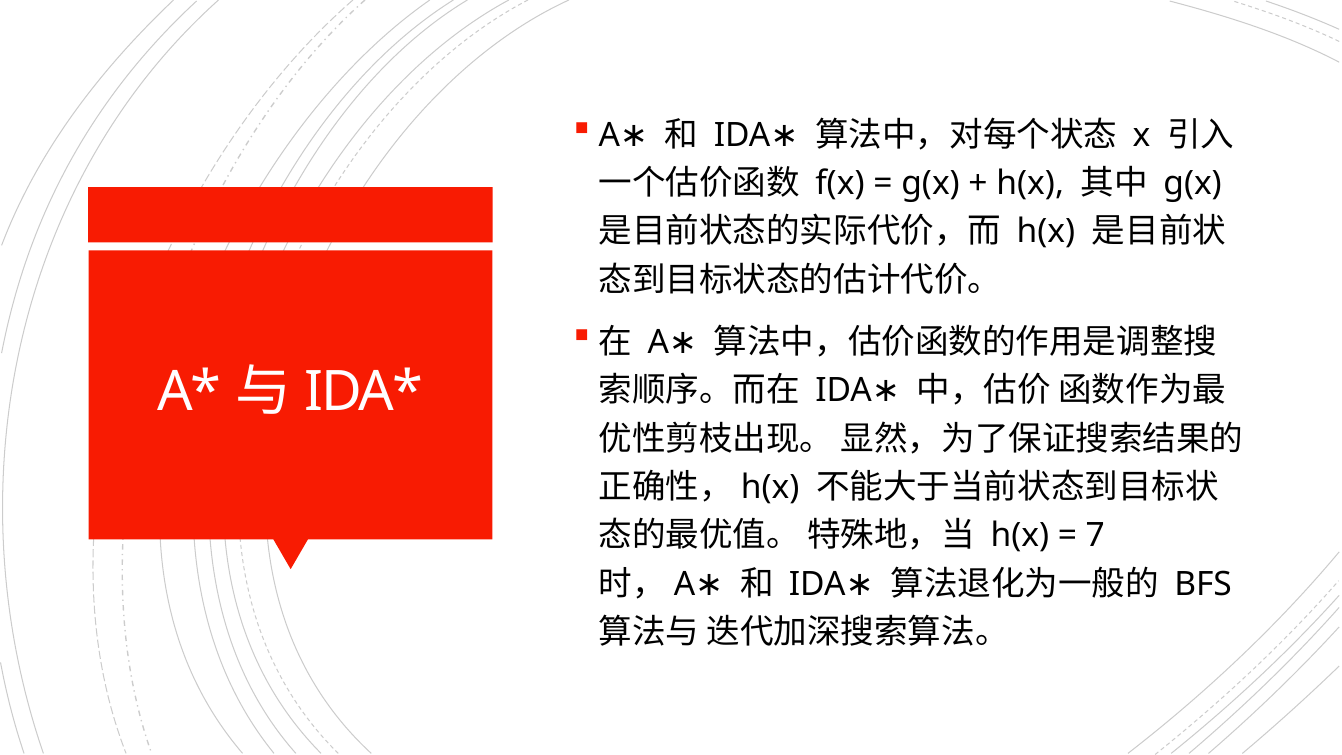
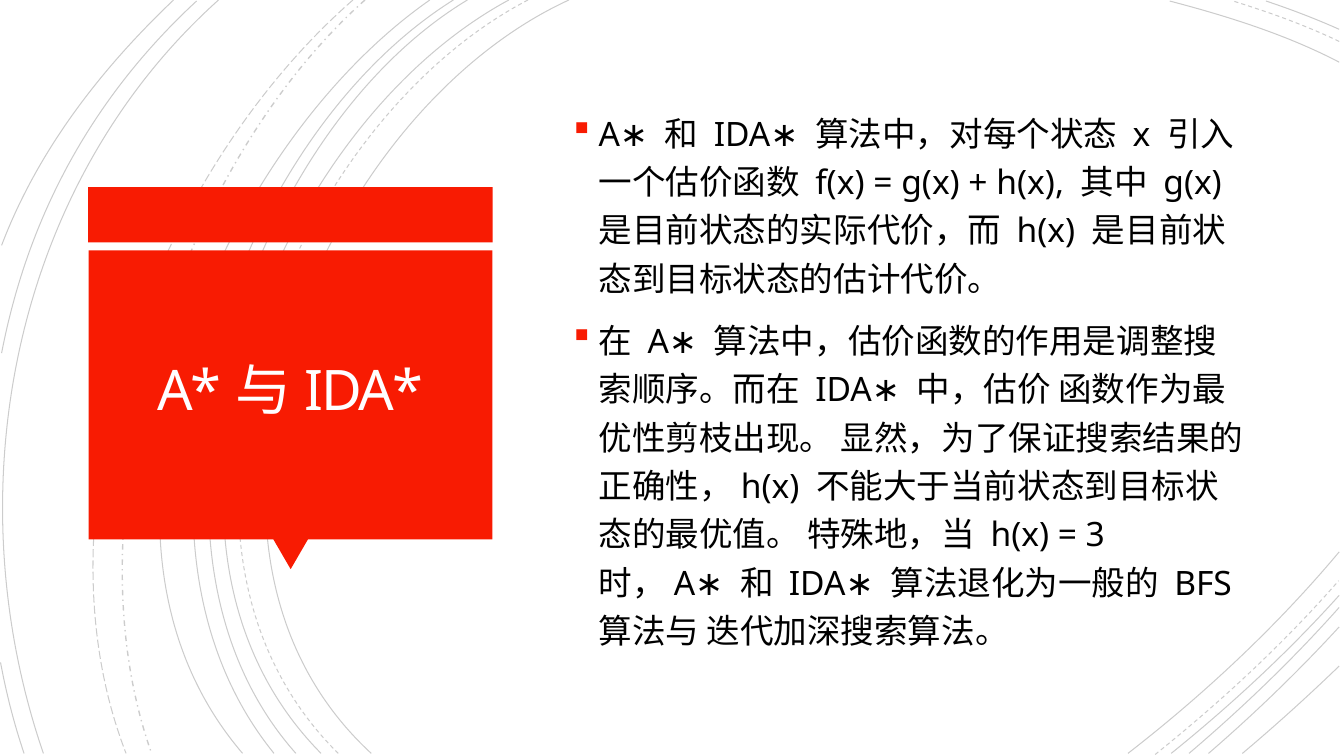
7: 7 -> 3
